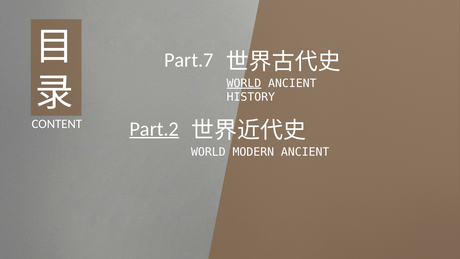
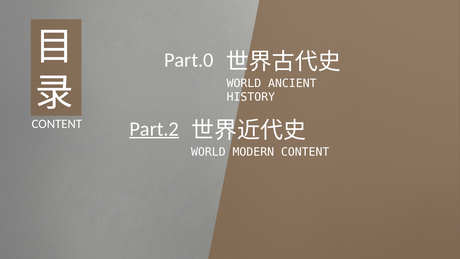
Part.7: Part.7 -> Part.0
WORLD at (244, 83) underline: present -> none
MODERN ANCIENT: ANCIENT -> CONTENT
